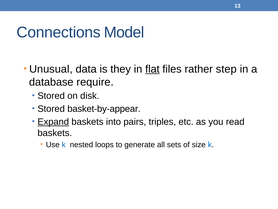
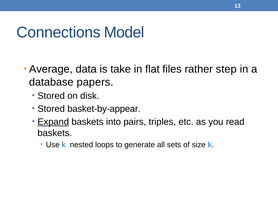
Unusual: Unusual -> Average
they: they -> take
flat underline: present -> none
require: require -> papers
